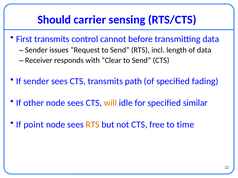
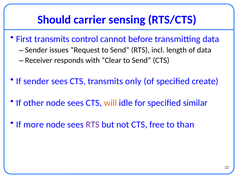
path: path -> only
fading: fading -> create
point: point -> more
RTS at (93, 125) colour: orange -> purple
time: time -> than
